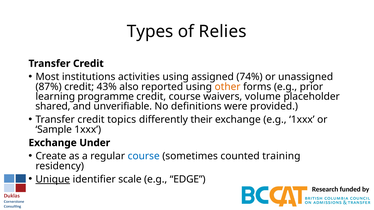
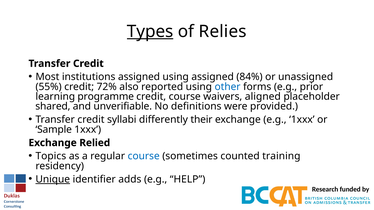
Types underline: none -> present
institutions activities: activities -> assigned
74%: 74% -> 84%
87%: 87% -> 55%
43%: 43% -> 72%
other colour: orange -> blue
volume: volume -> aligned
topics: topics -> syllabi
Under: Under -> Relied
Create: Create -> Topics
scale: scale -> adds
EDGE: EDGE -> HELP
